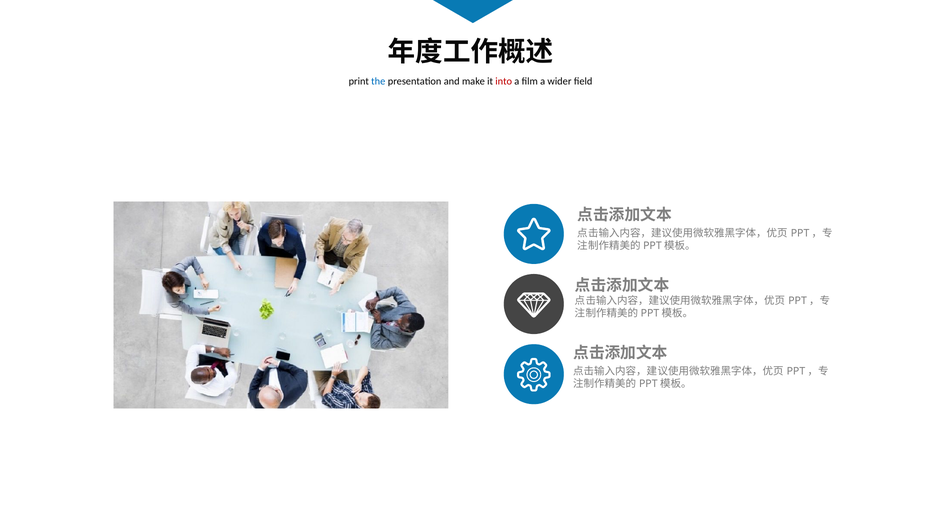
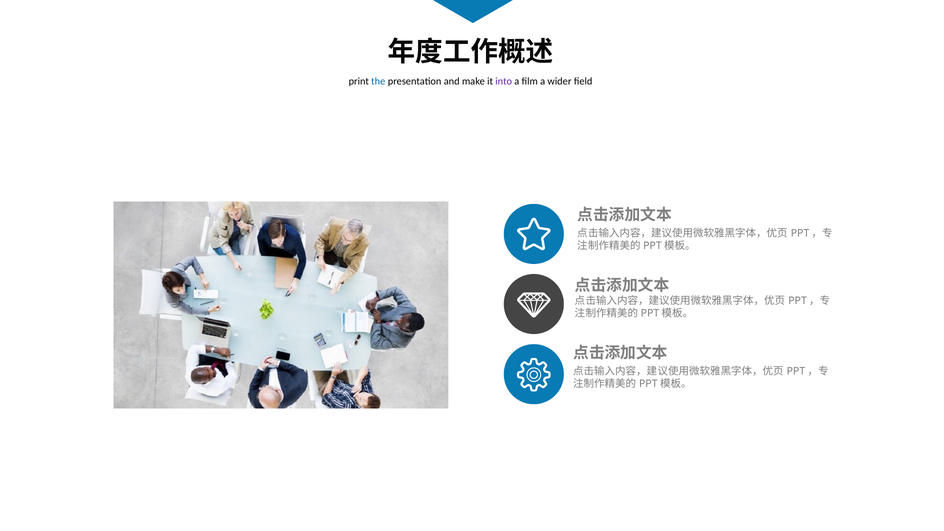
into colour: red -> purple
